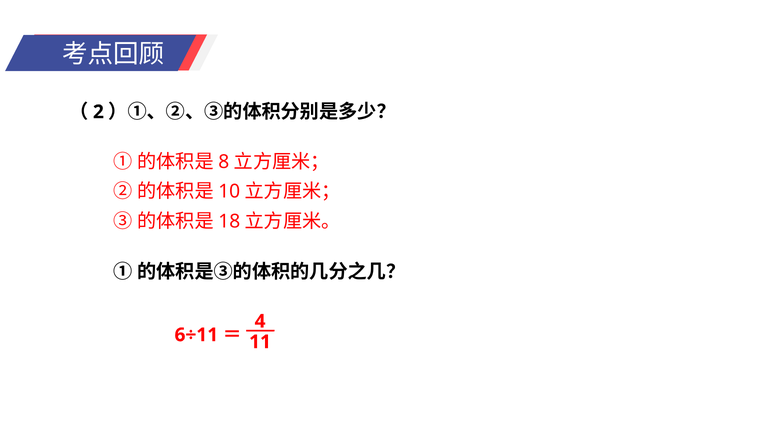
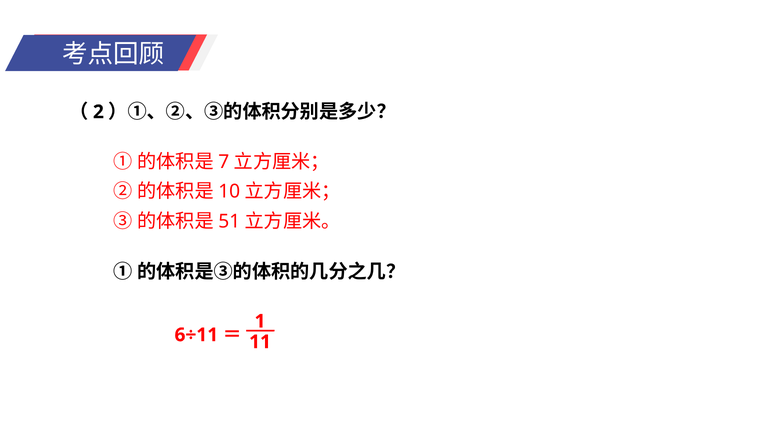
8: 8 -> 7
18: 18 -> 51
4: 4 -> 1
